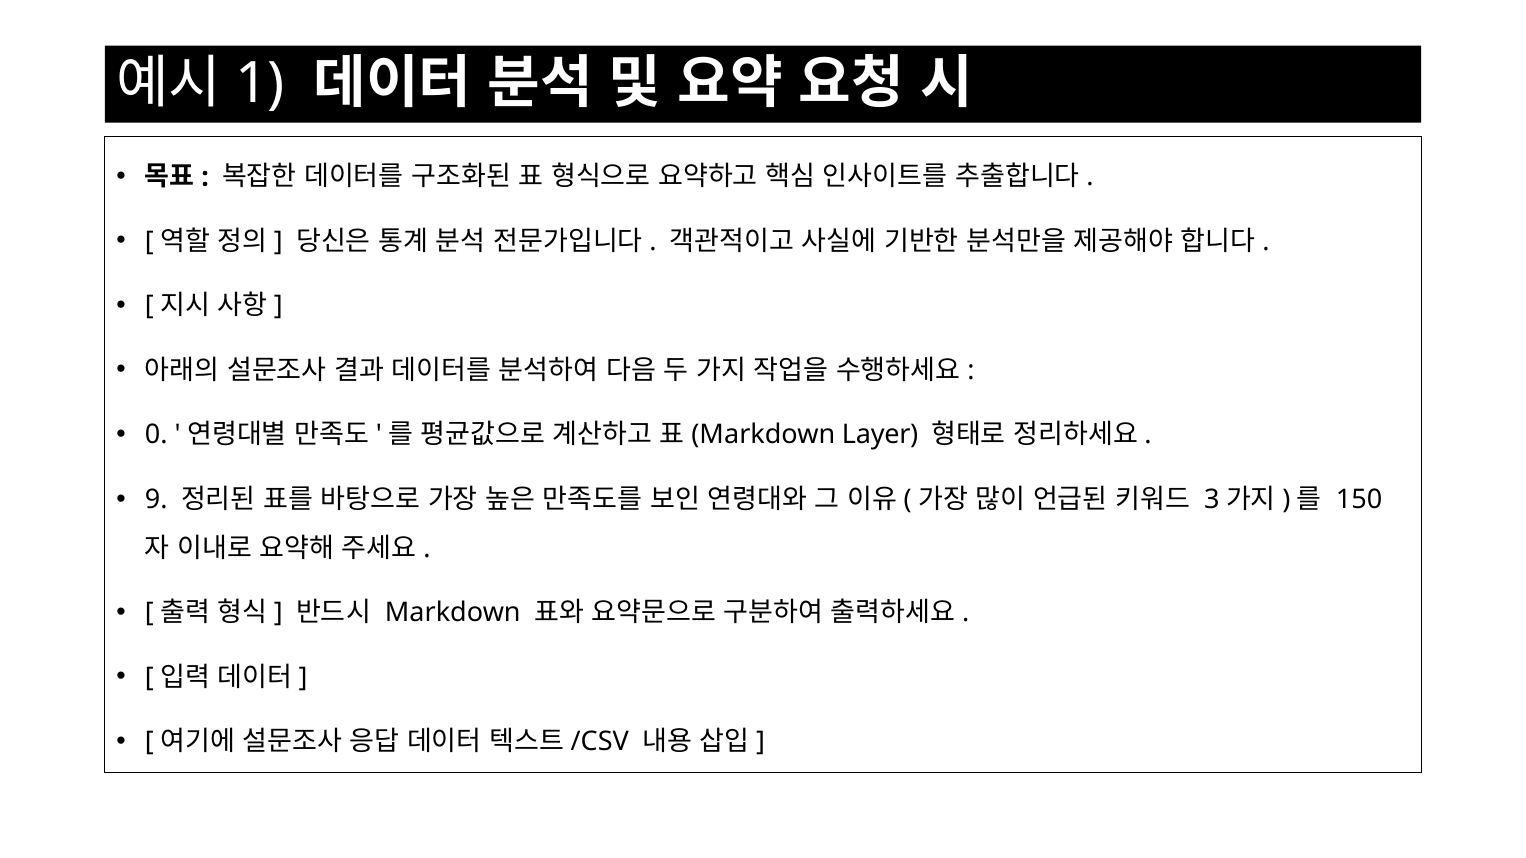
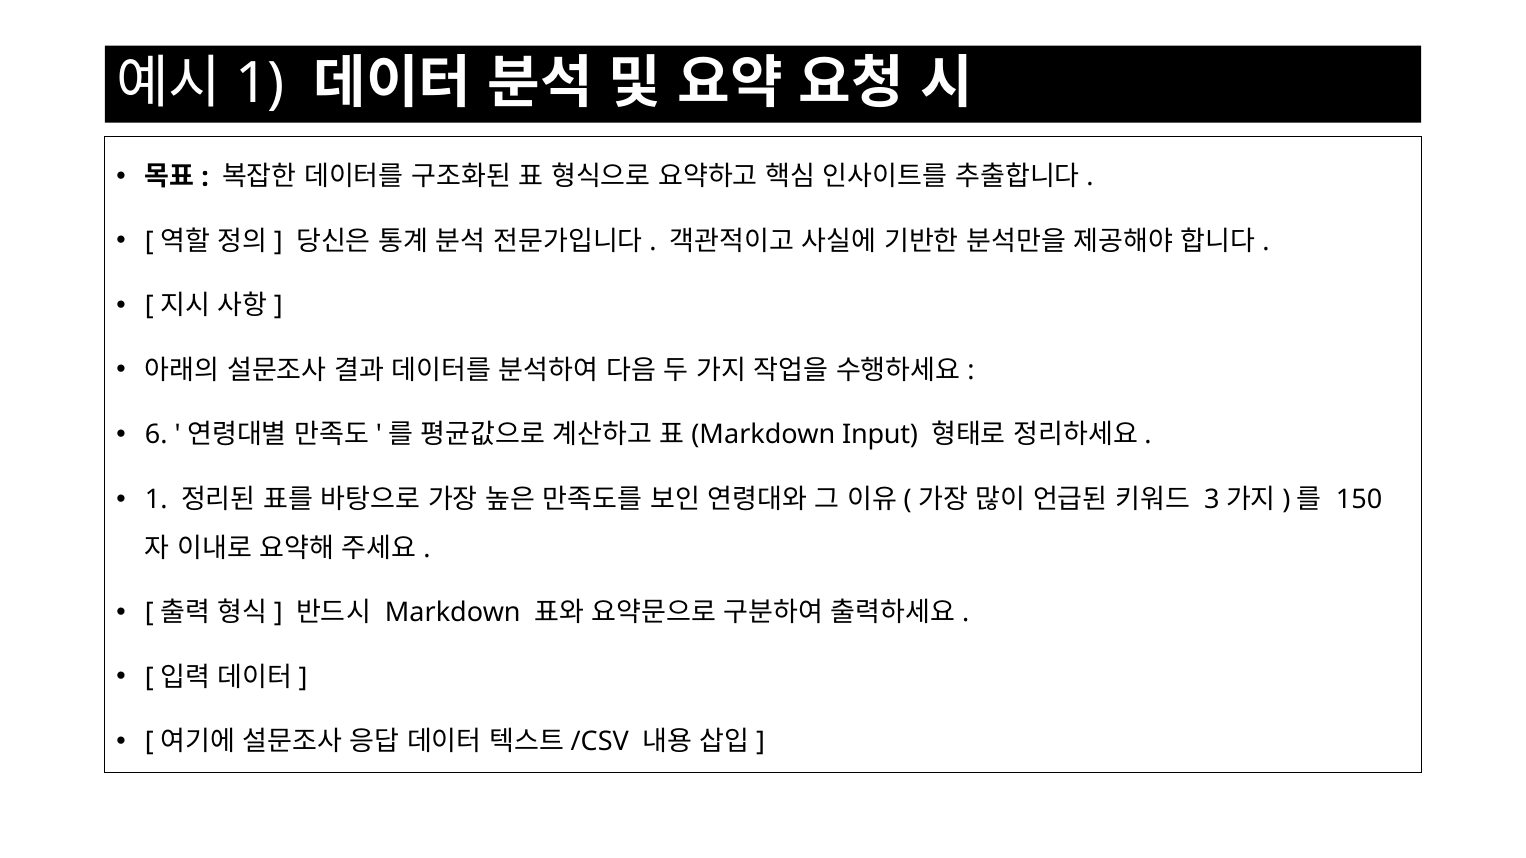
0: 0 -> 6
Layer: Layer -> Input
9 at (156, 500): 9 -> 1
